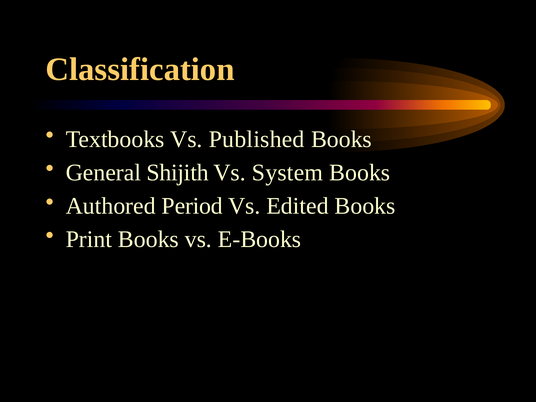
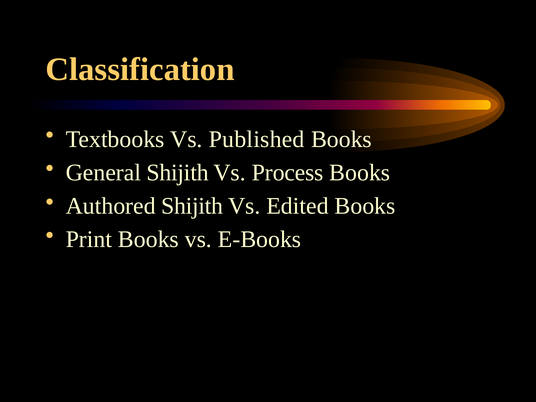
System: System -> Process
Authored Period: Period -> Shijith
